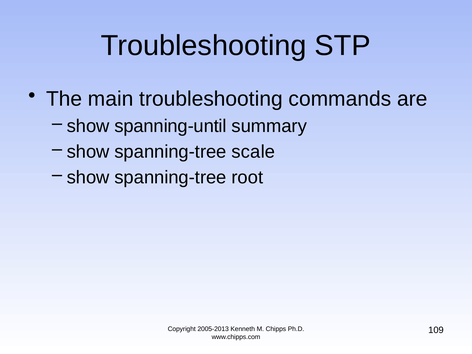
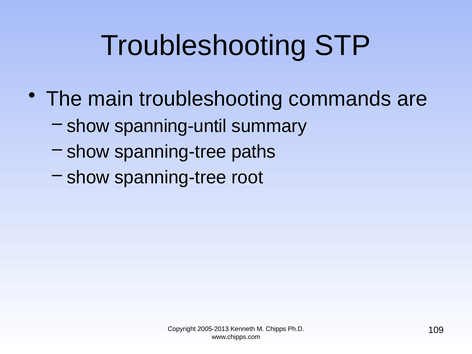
scale: scale -> paths
